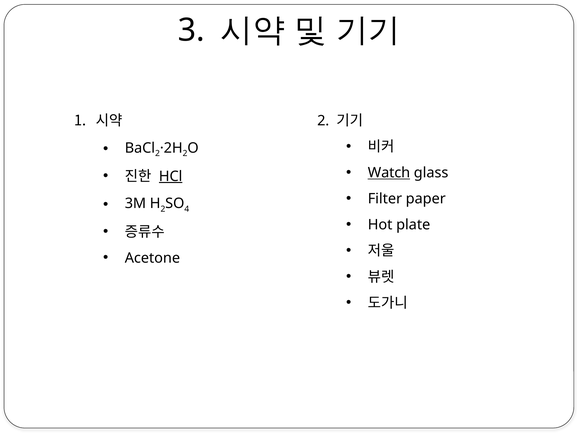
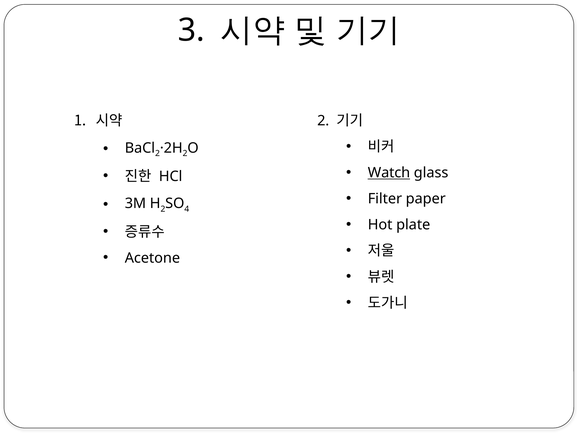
HCl underline: present -> none
